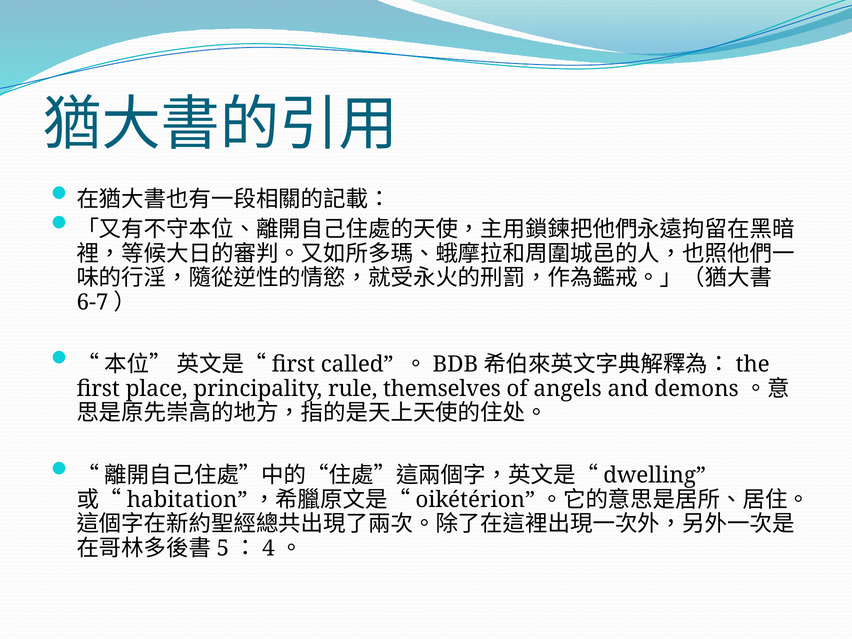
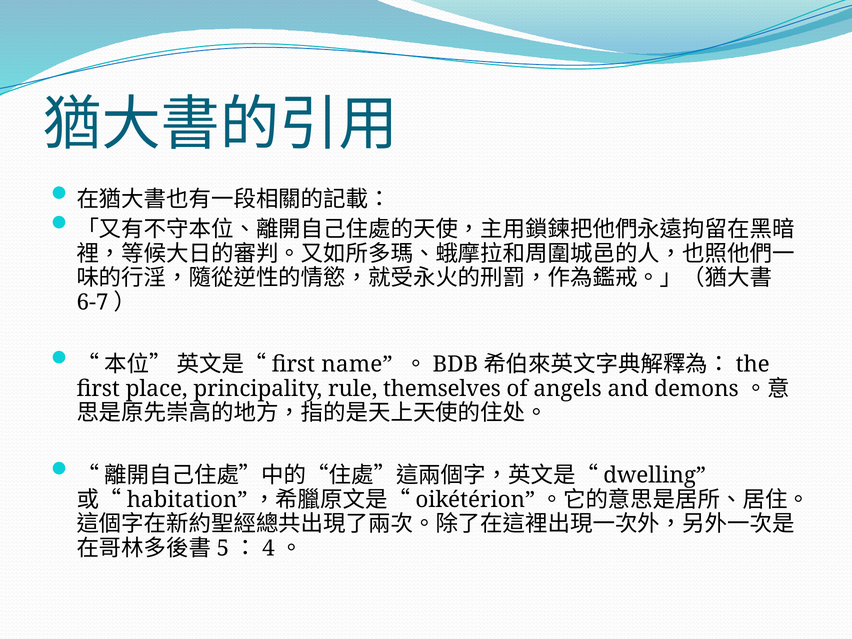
called: called -> name
